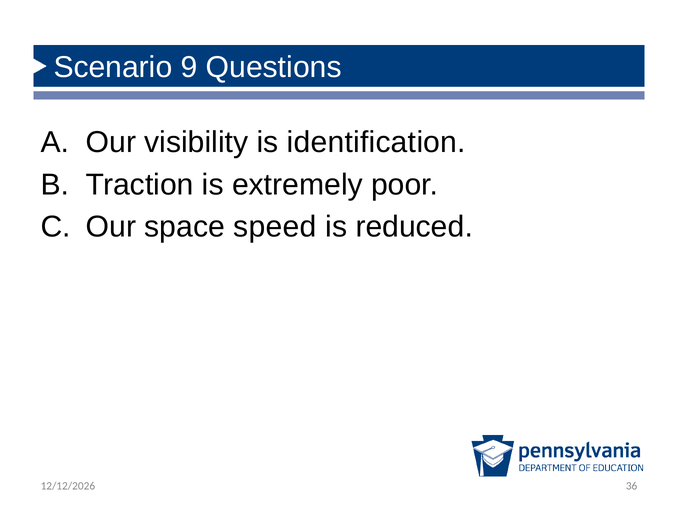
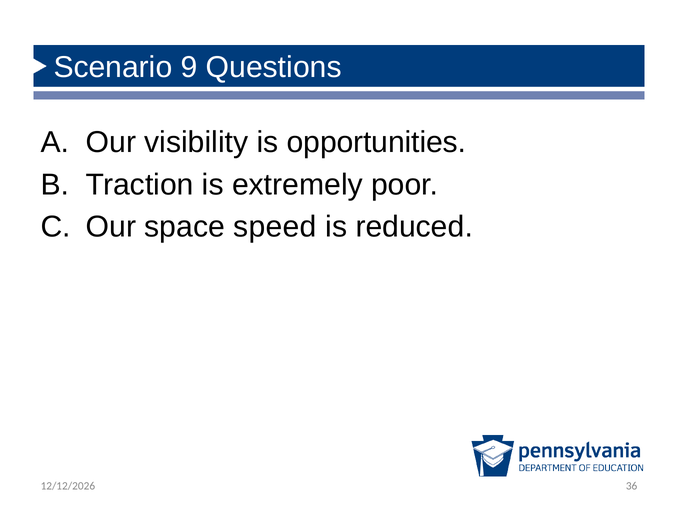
identification: identification -> opportunities
